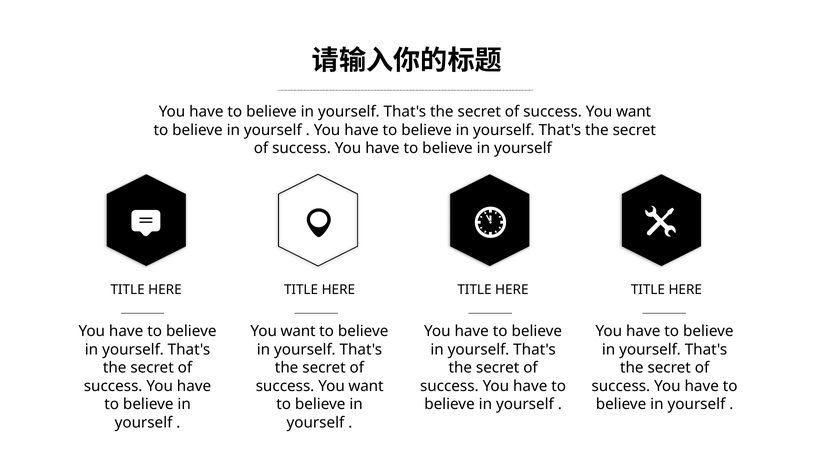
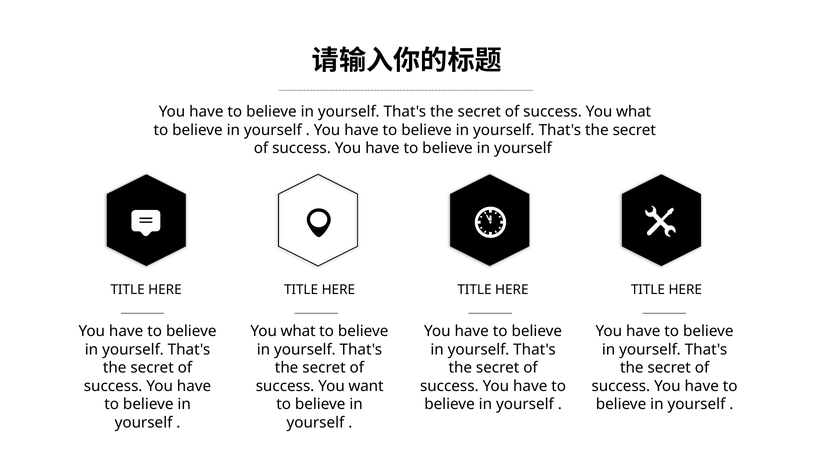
want at (634, 112): want -> what
want at (298, 331): want -> what
